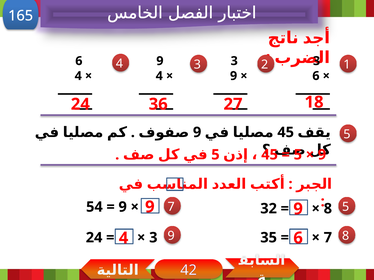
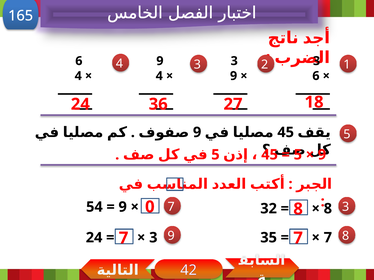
5 at (346, 207): 5 -> 3
54 9: 9 -> 0
32 9: 9 -> 8
4 at (124, 238): 4 -> 7
35 6: 6 -> 7
